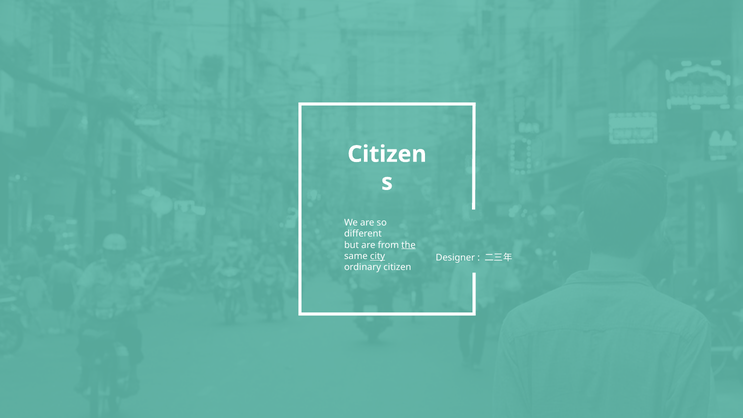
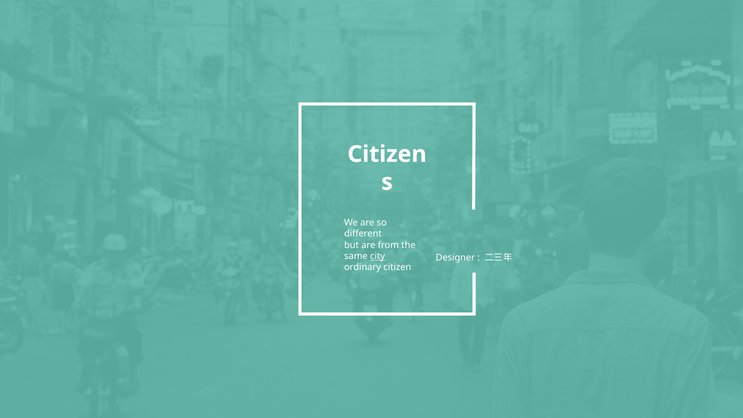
the underline: present -> none
